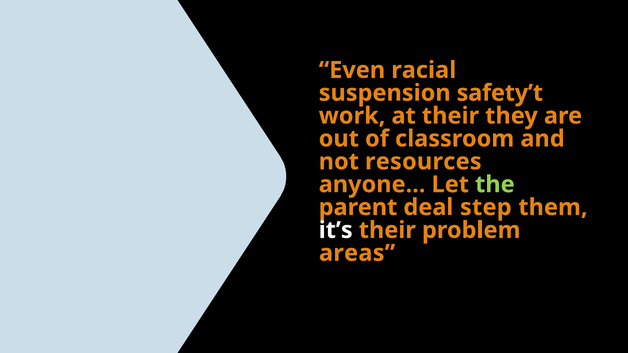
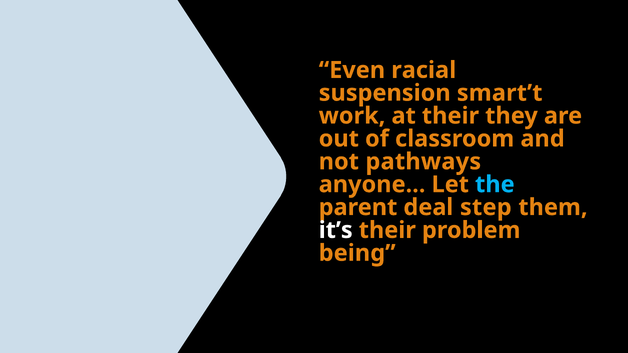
safety’t: safety’t -> smart’t
resources: resources -> pathways
the colour: light green -> light blue
areas: areas -> being
